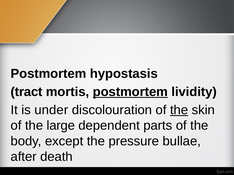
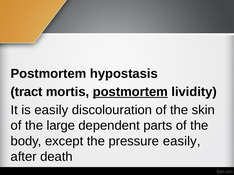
is under: under -> easily
the at (179, 110) underline: present -> none
pressure bullae: bullae -> easily
